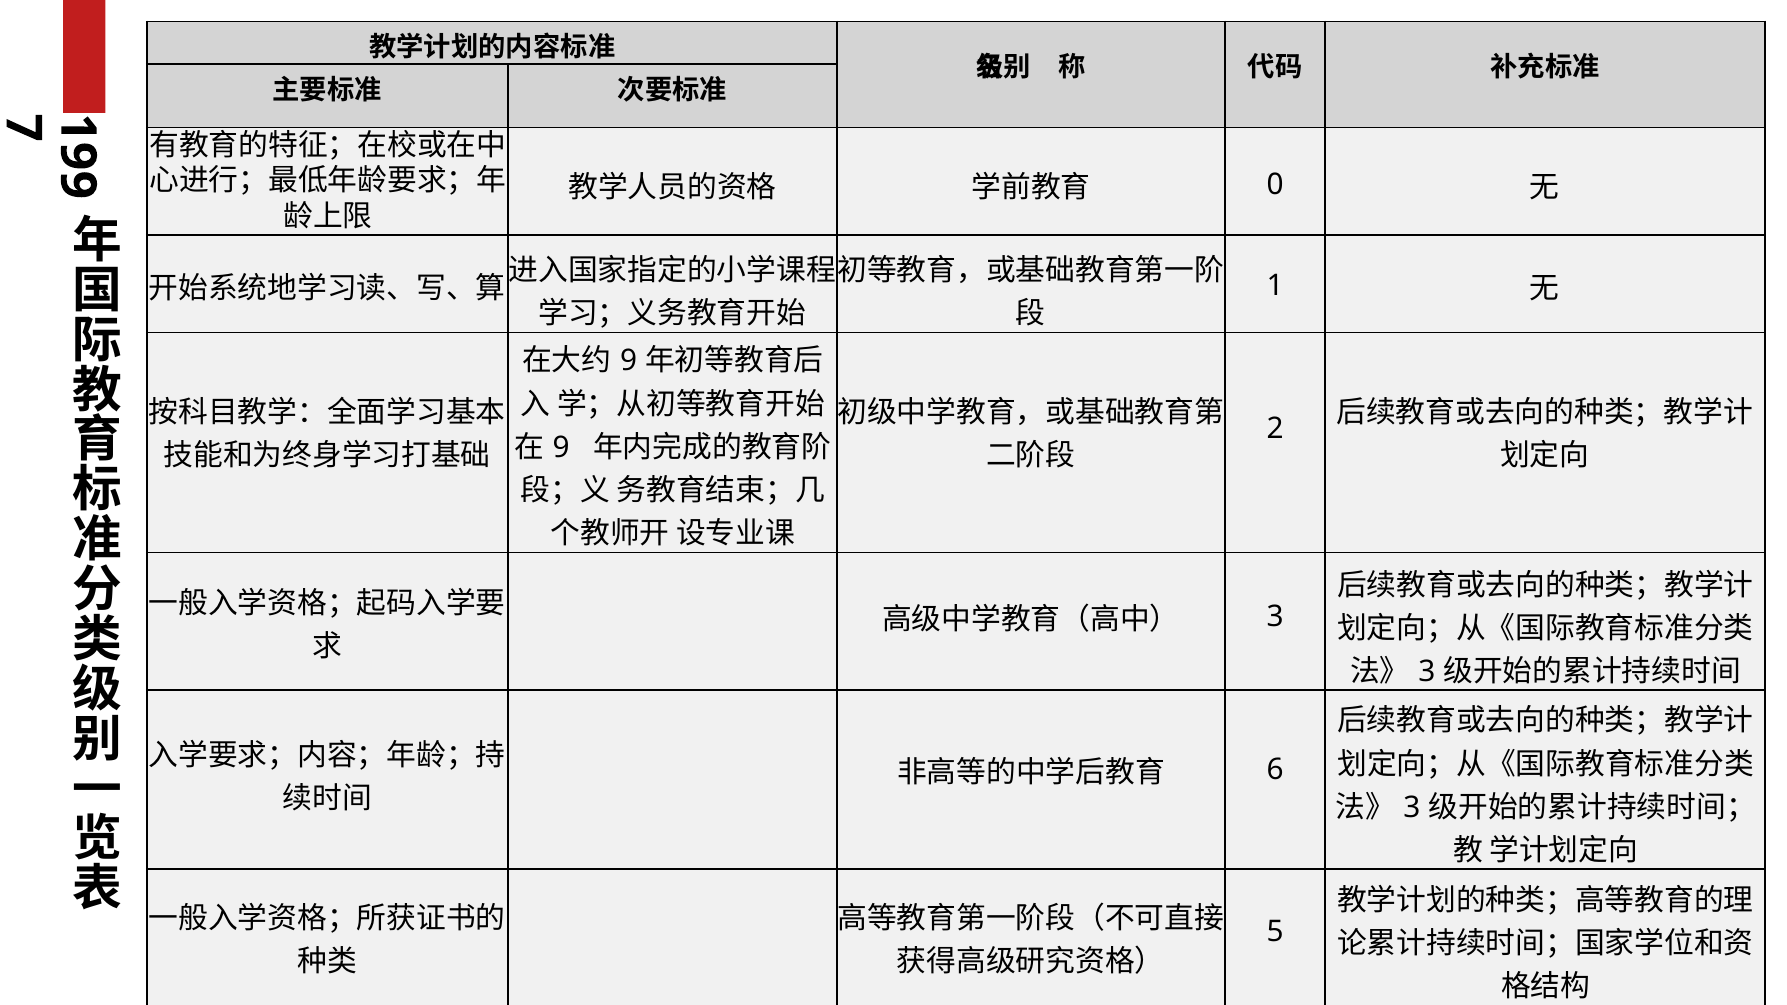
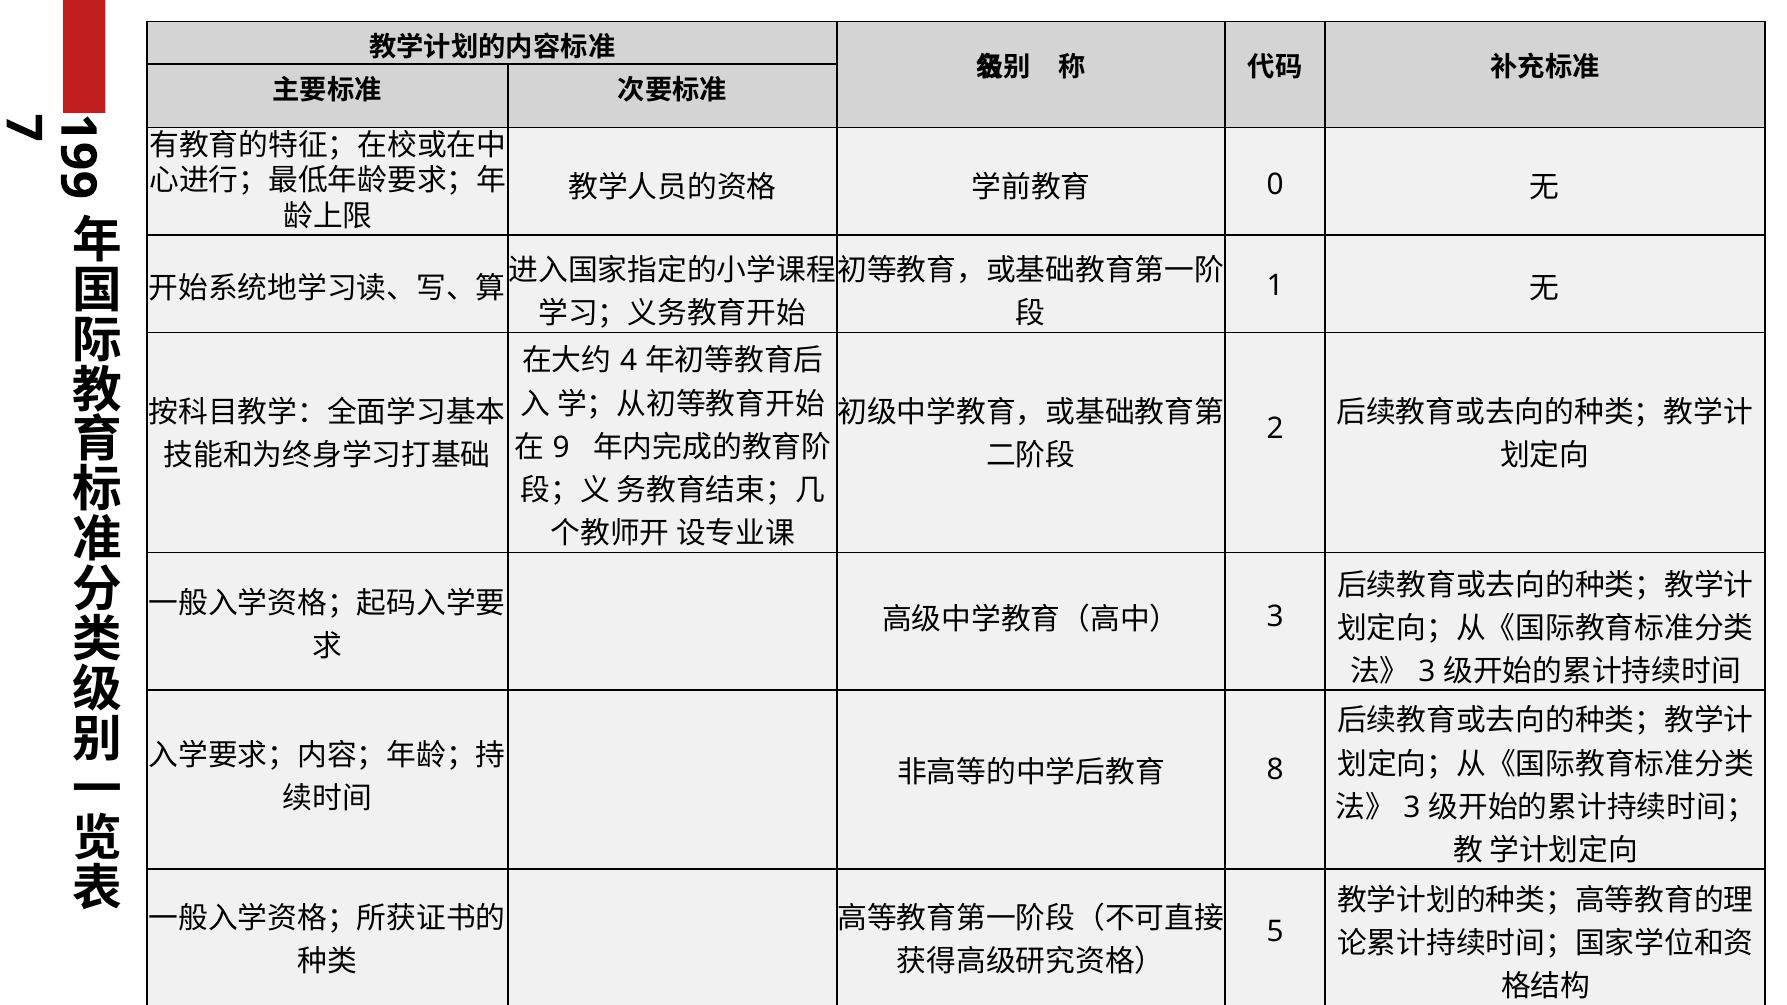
9 at (629, 361): 9 -> 4
6 at (1275, 770): 6 -> 8
